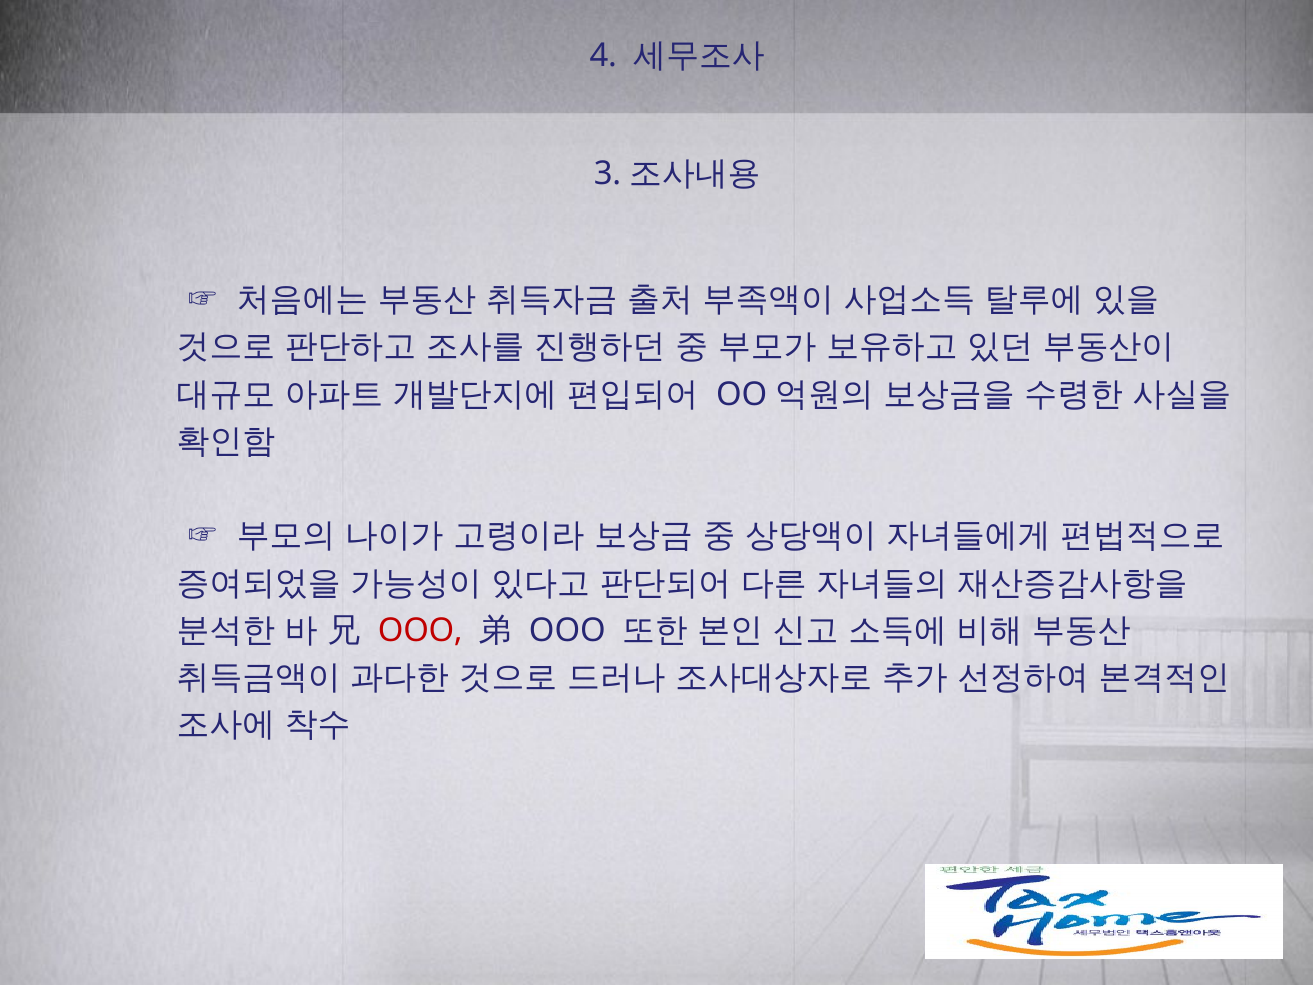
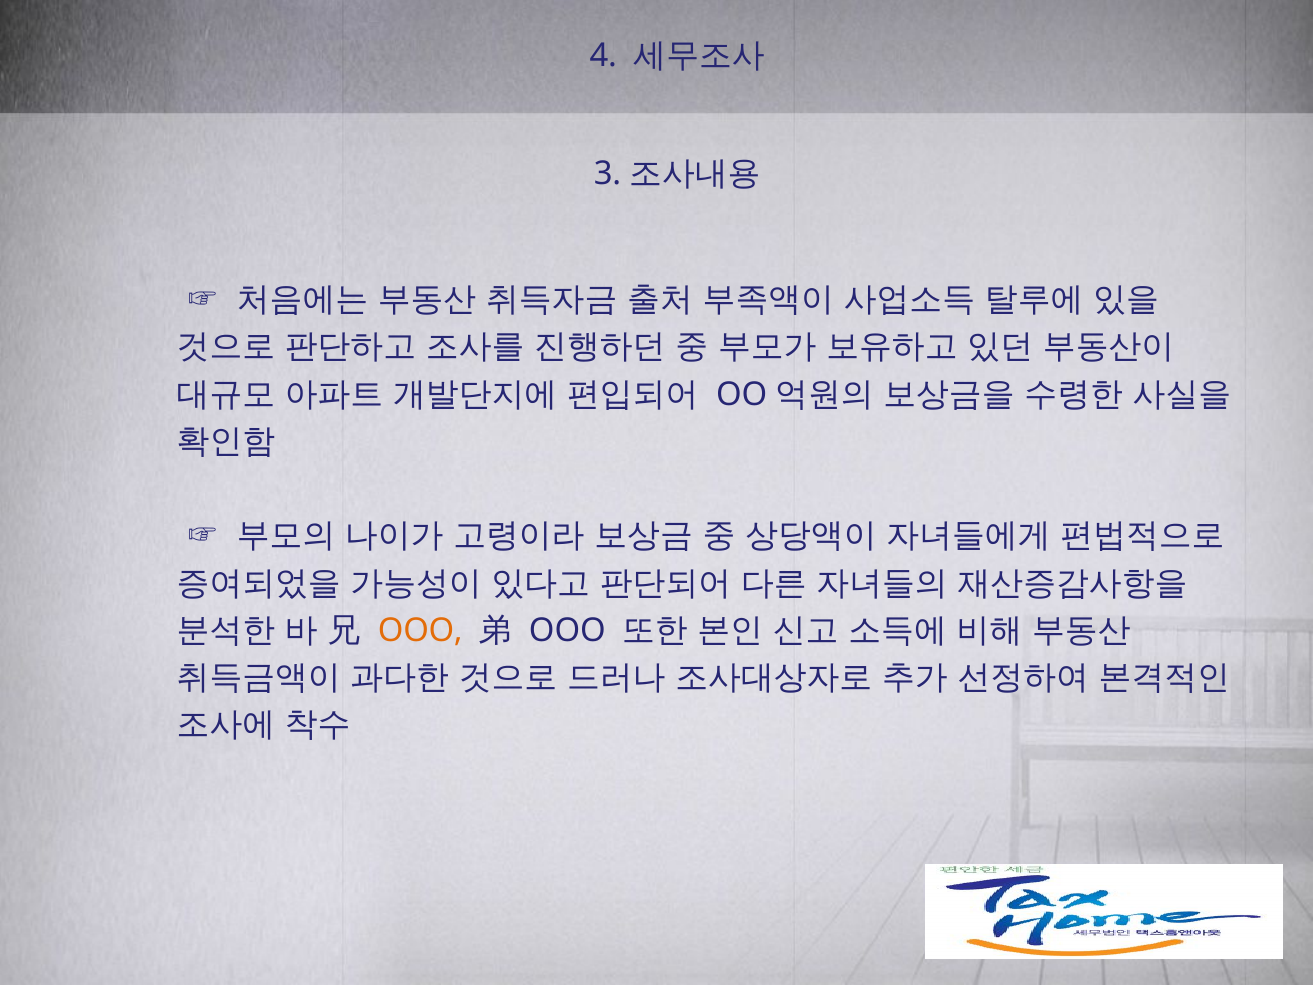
OOO at (420, 630) colour: red -> orange
